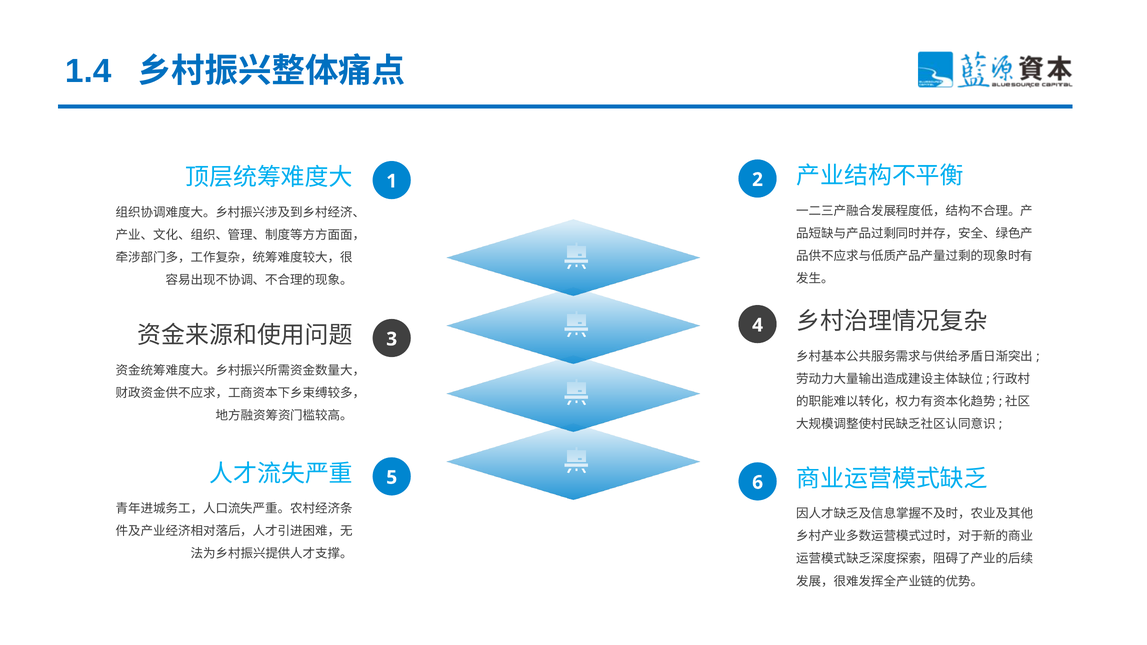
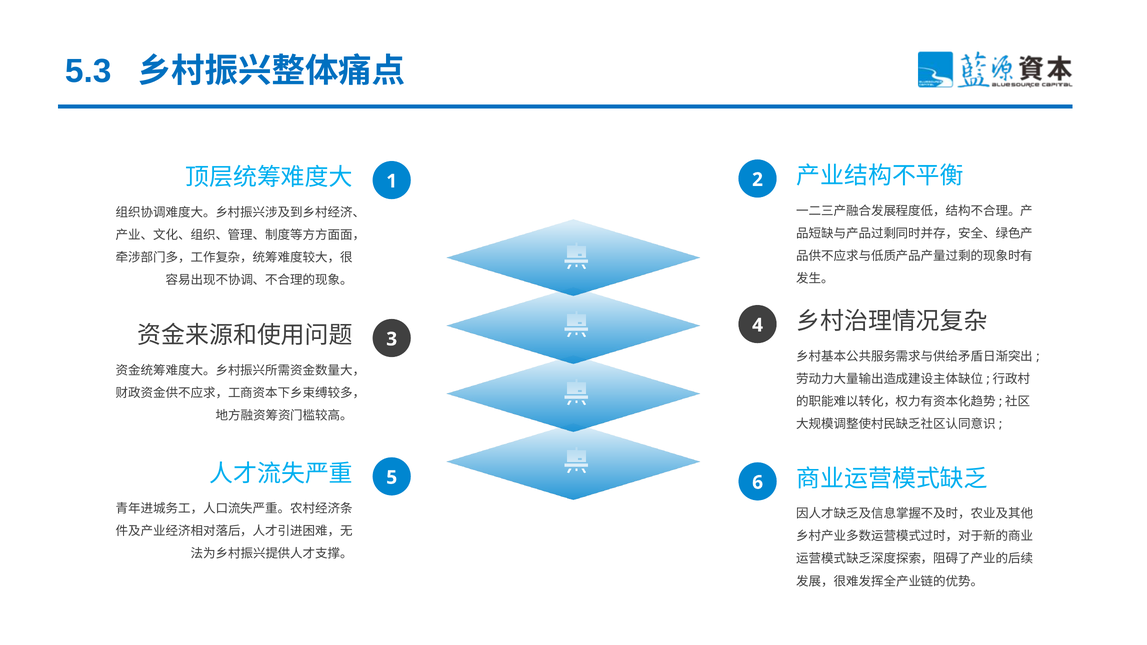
1.4: 1.4 -> 5.3
